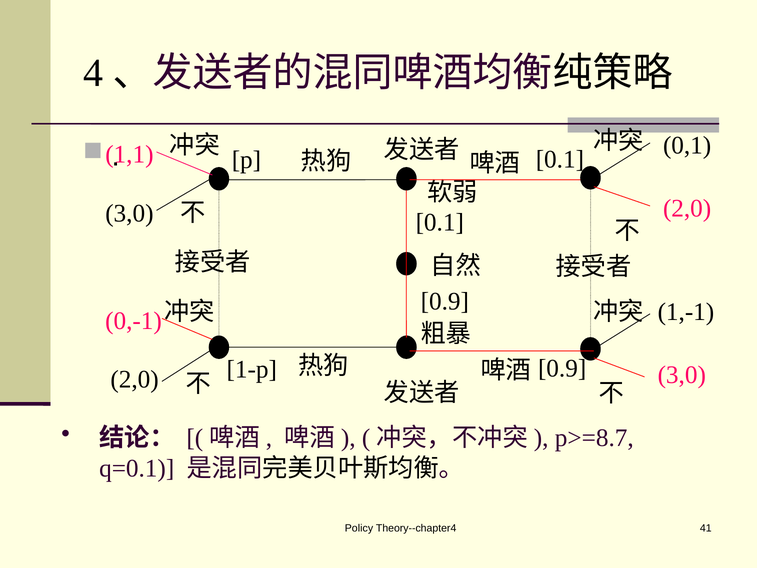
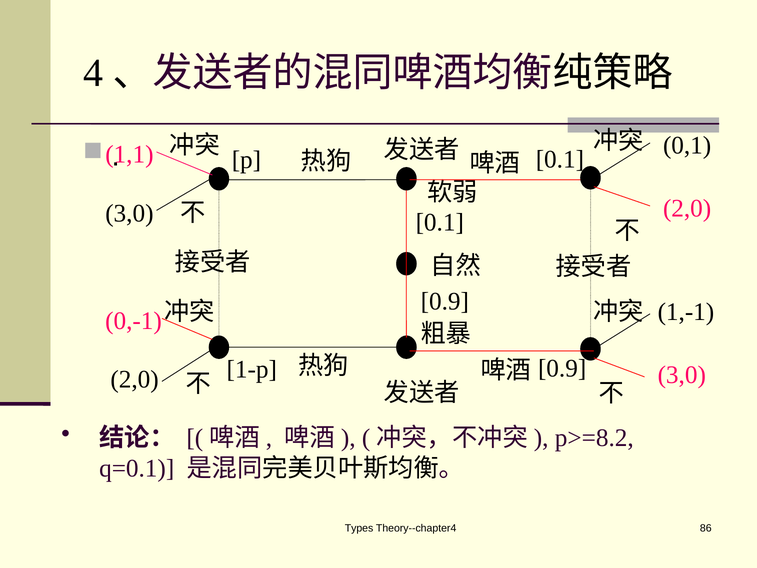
p>=8.7: p>=8.7 -> p>=8.2
Policy: Policy -> Types
41: 41 -> 86
